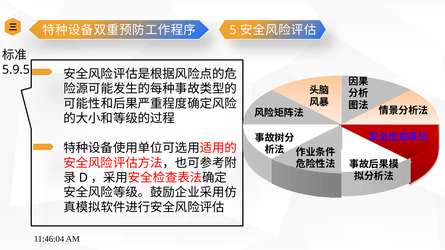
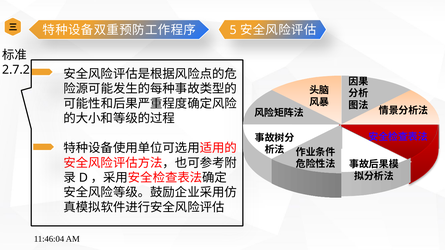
5.9.5: 5.9.5 -> 2.7.2
